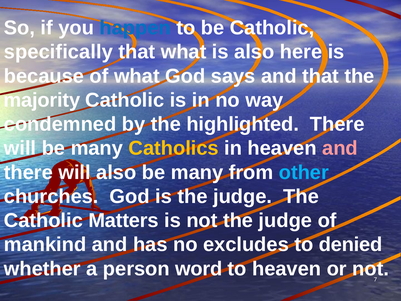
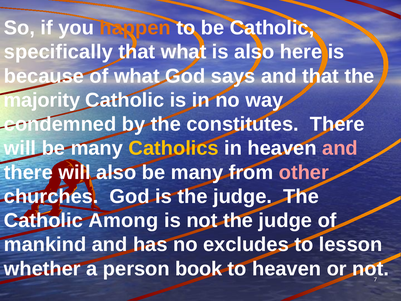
happen colour: blue -> orange
highlighted: highlighted -> constitutes
other colour: light blue -> pink
Matters: Matters -> Among
denied: denied -> lesson
word: word -> book
